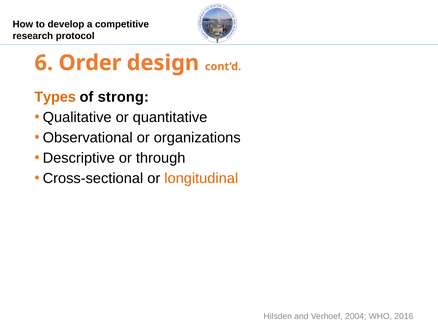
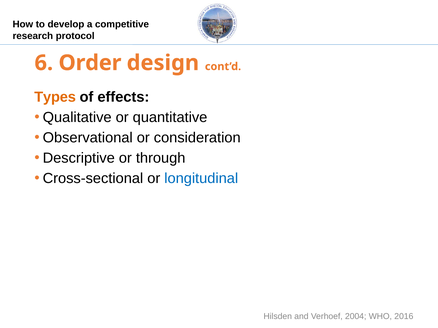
strong: strong -> effects
organizations: organizations -> consideration
longitudinal colour: orange -> blue
